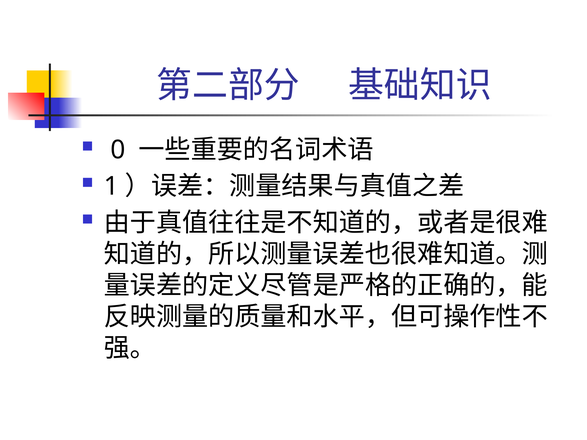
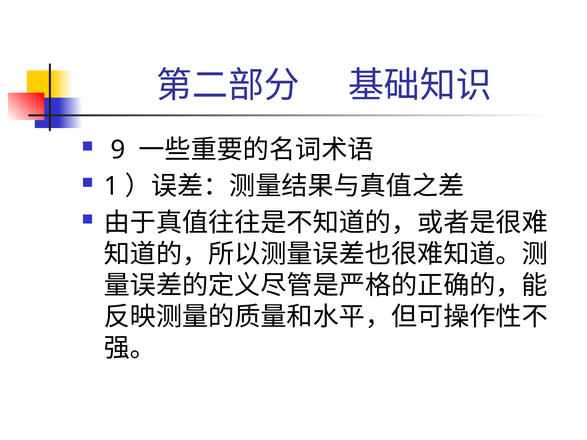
0: 0 -> 9
